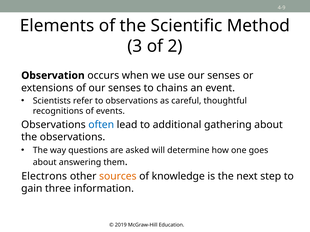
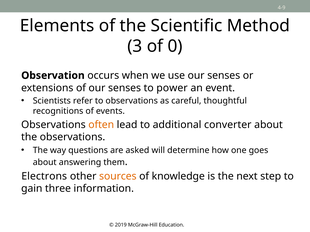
2: 2 -> 0
chains: chains -> power
often colour: blue -> orange
gathering: gathering -> converter
